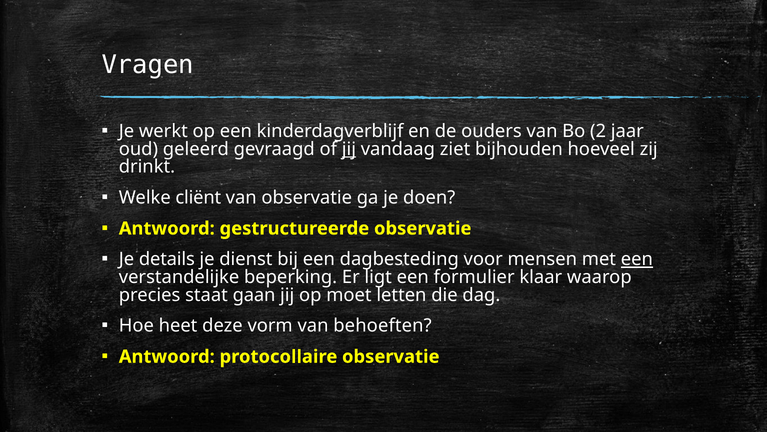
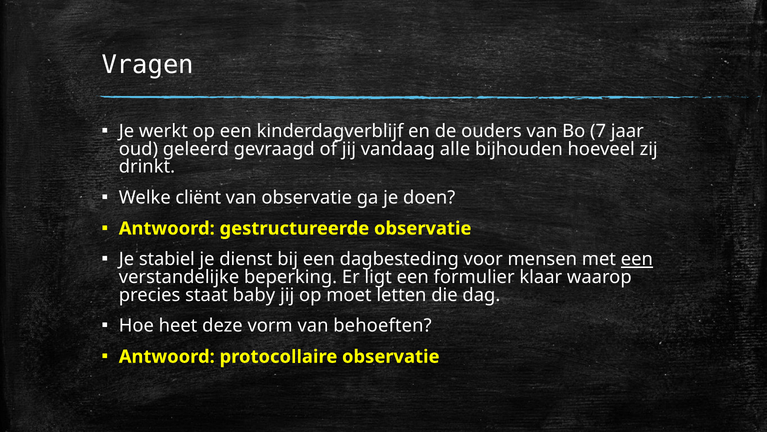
2: 2 -> 7
jij at (349, 149) underline: present -> none
ziet: ziet -> alle
details: details -> stabiel
gaan: gaan -> baby
